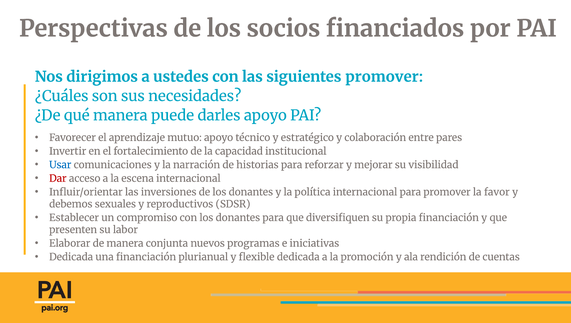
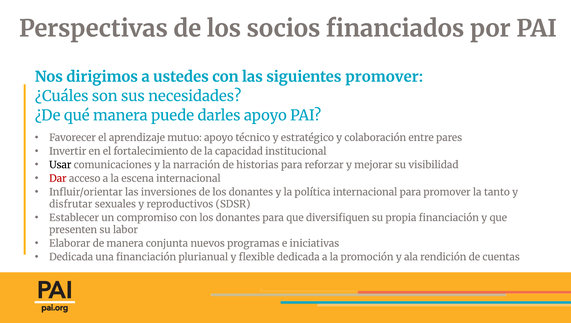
Usar colour: blue -> black
favor: favor -> tanto
debemos: debemos -> disfrutar
